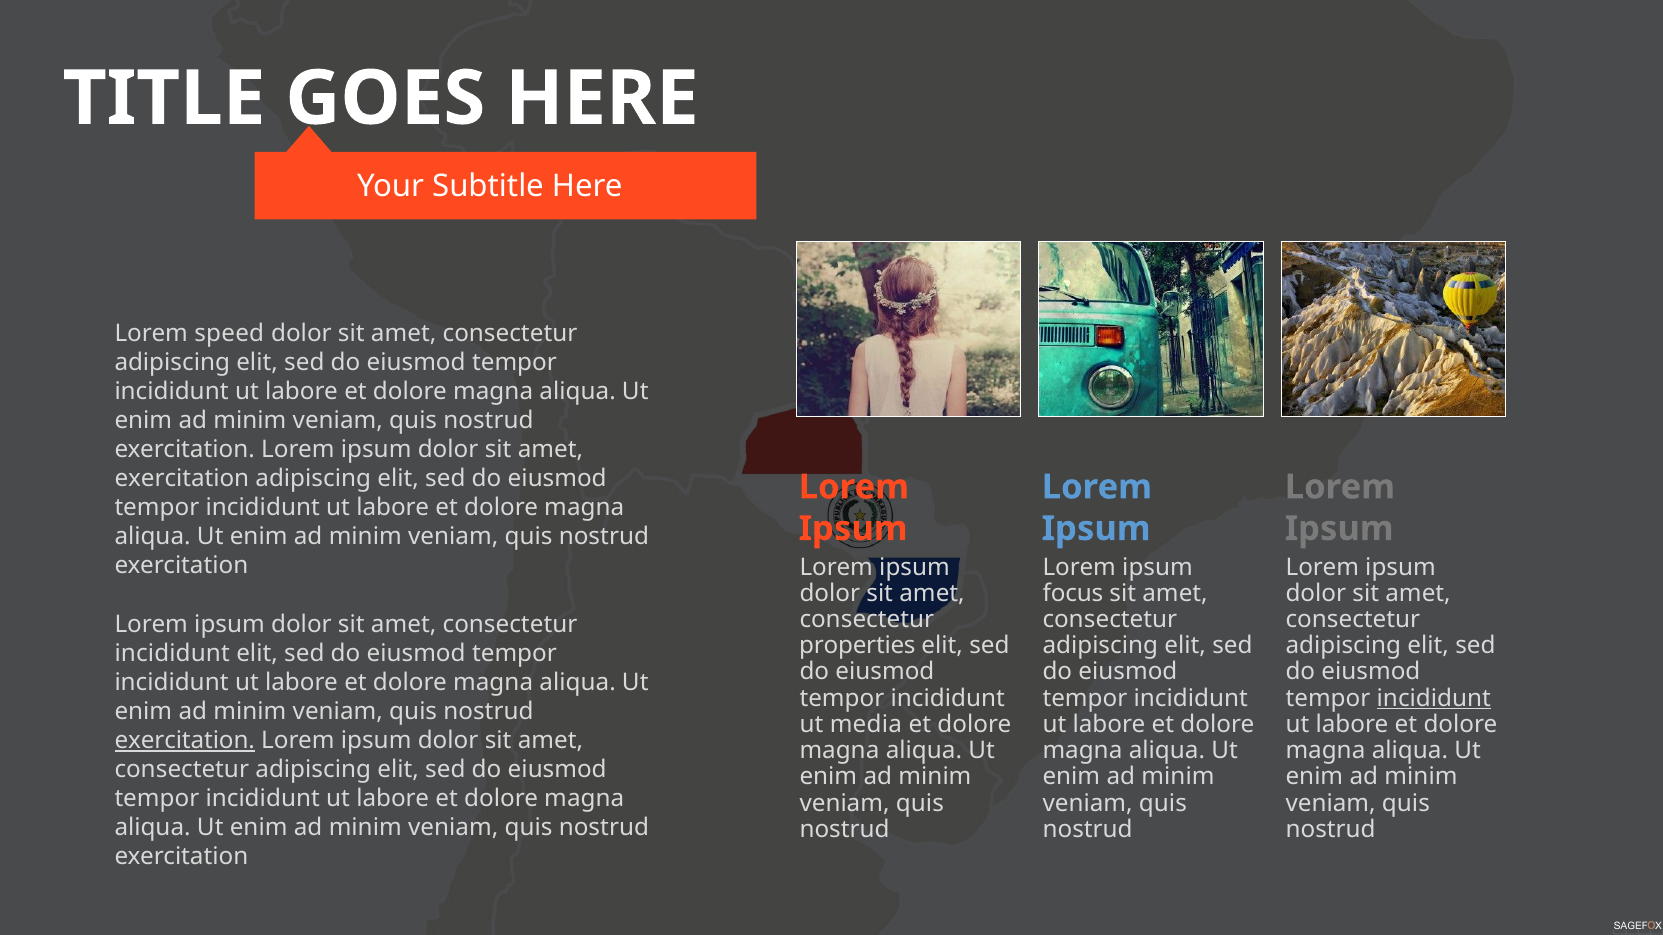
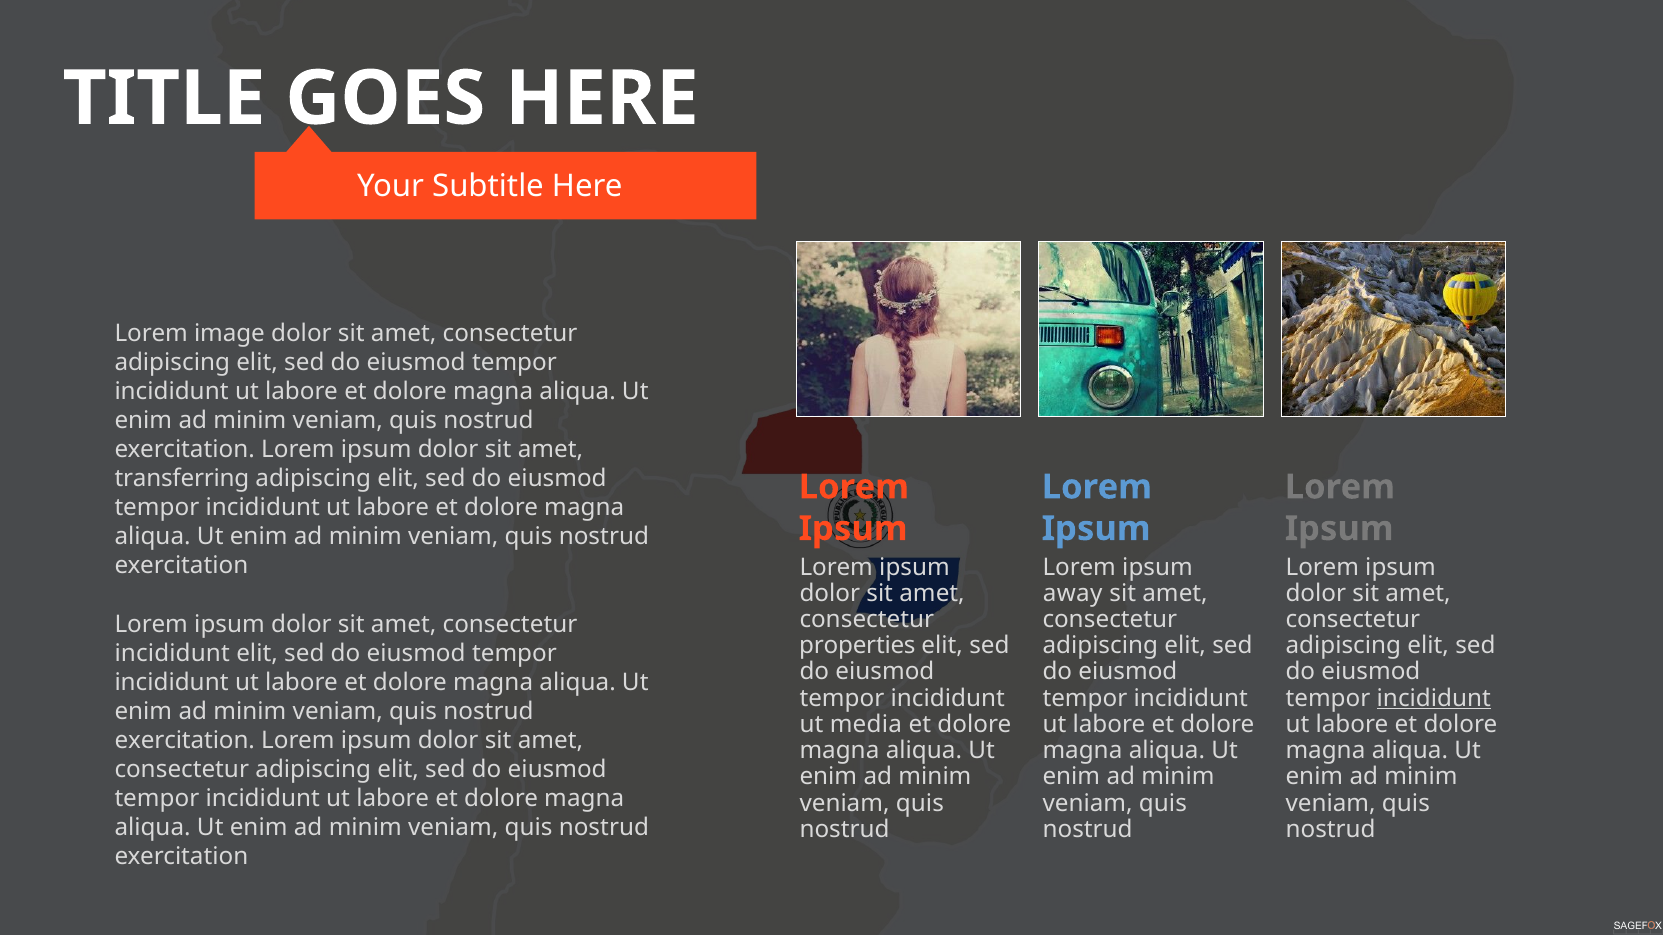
speed: speed -> image
exercitation at (182, 479): exercitation -> transferring
focus: focus -> away
exercitation at (185, 741) underline: present -> none
